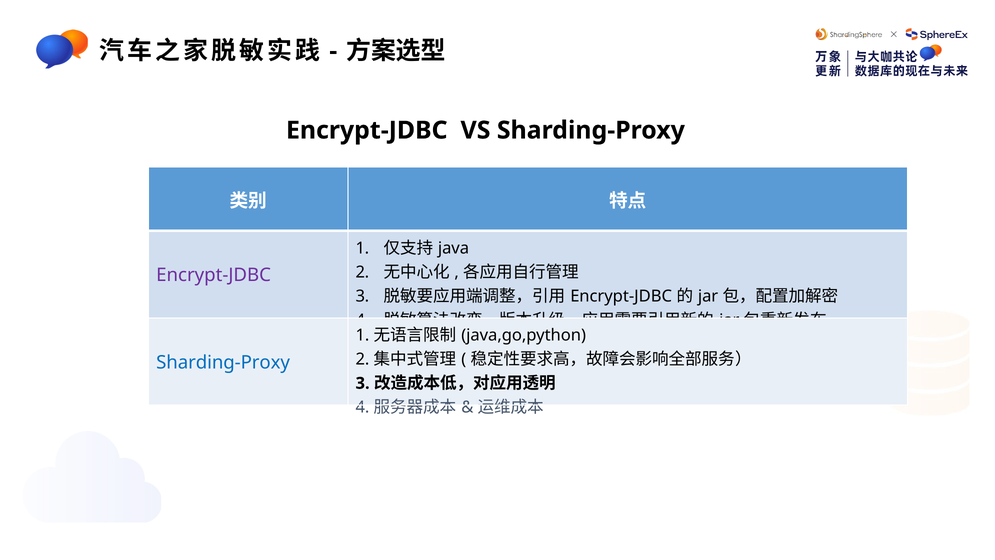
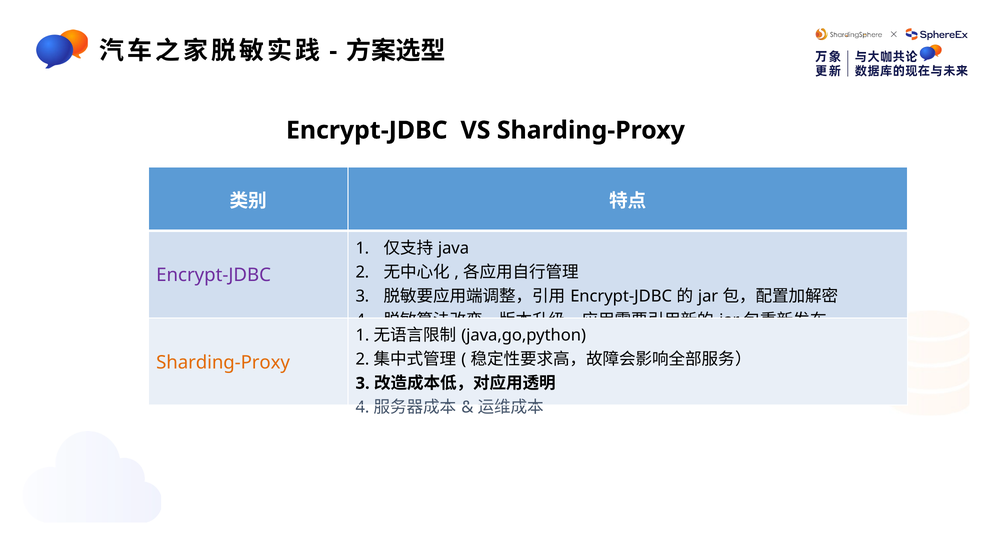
Sharding-Proxy at (223, 362) colour: blue -> orange
